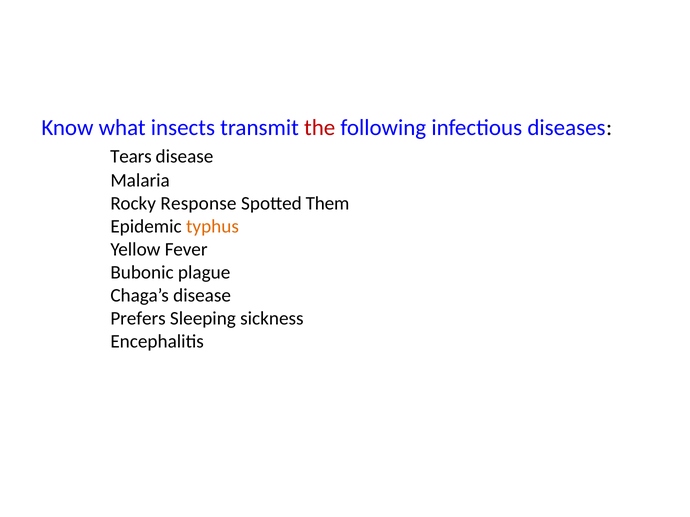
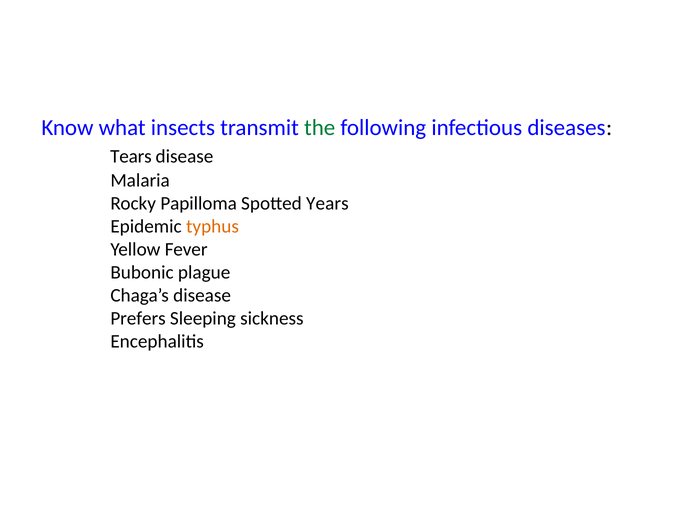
the colour: red -> green
Response: Response -> Papilloma
Them: Them -> Years
